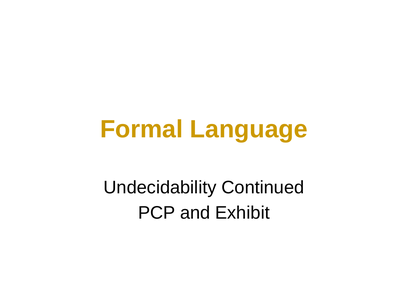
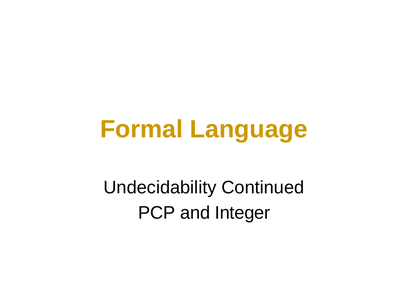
Exhibit: Exhibit -> Integer
